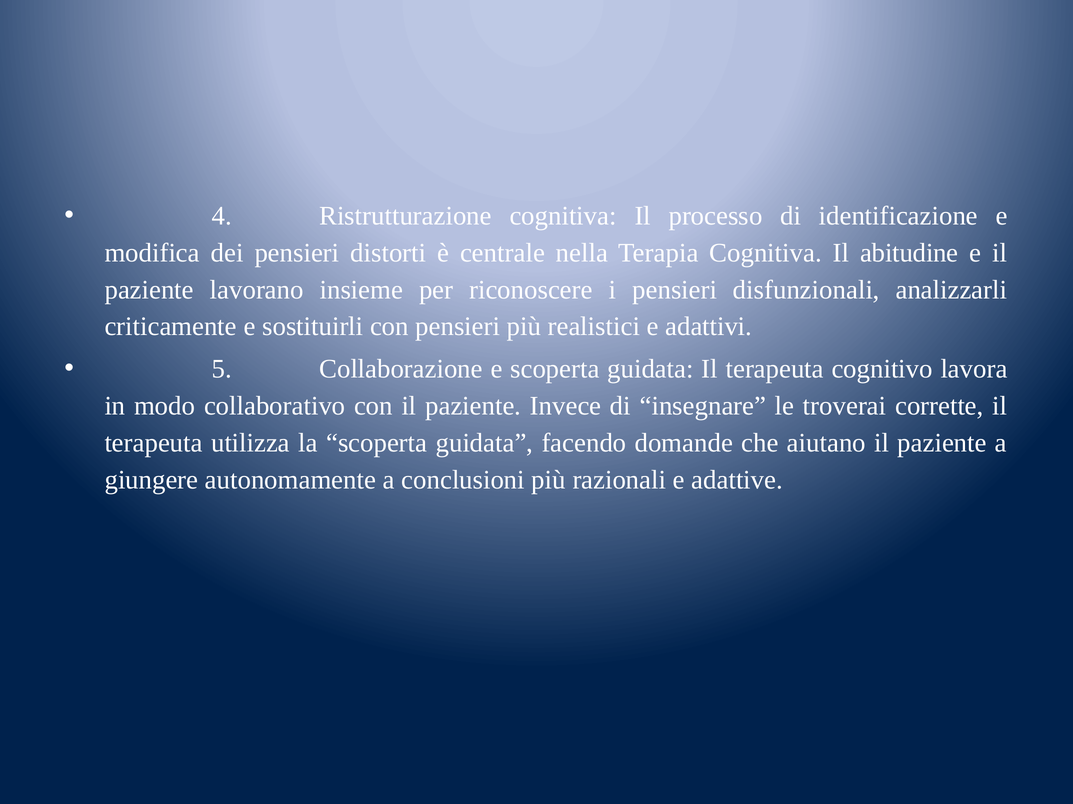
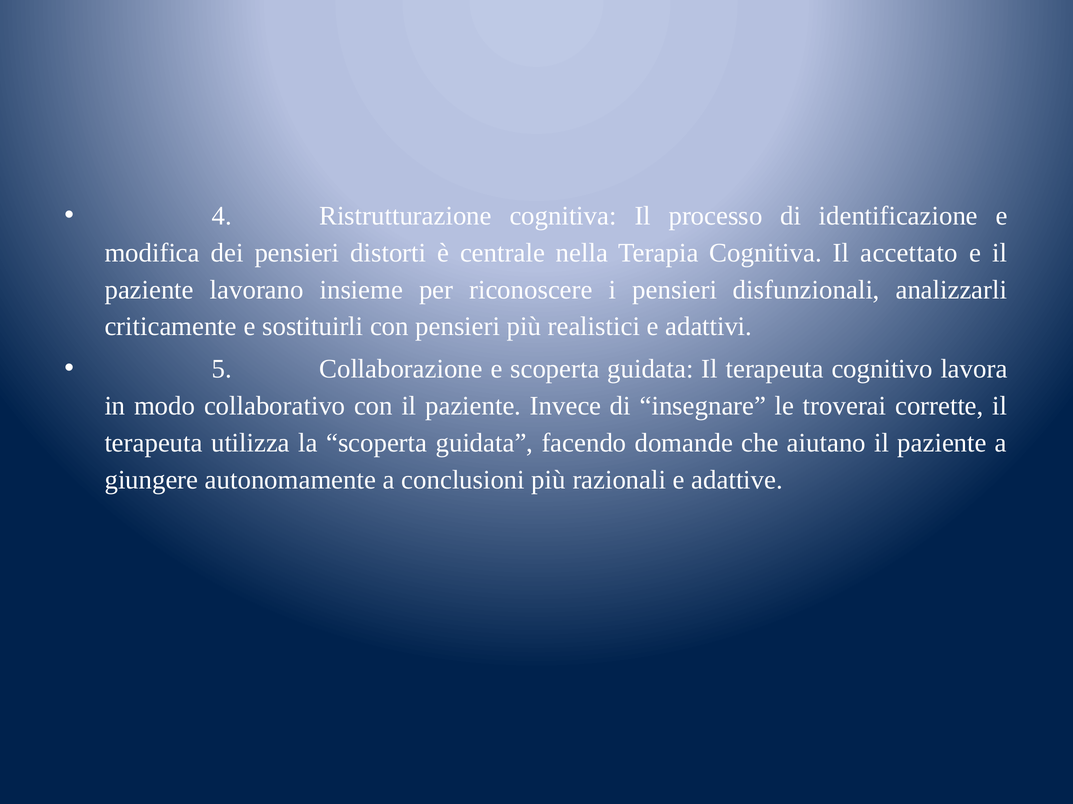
abitudine: abitudine -> accettato
